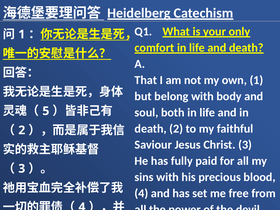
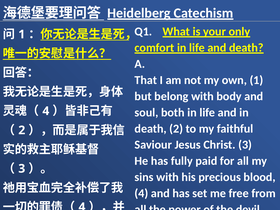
5 at (46, 111): 5 -> 4
